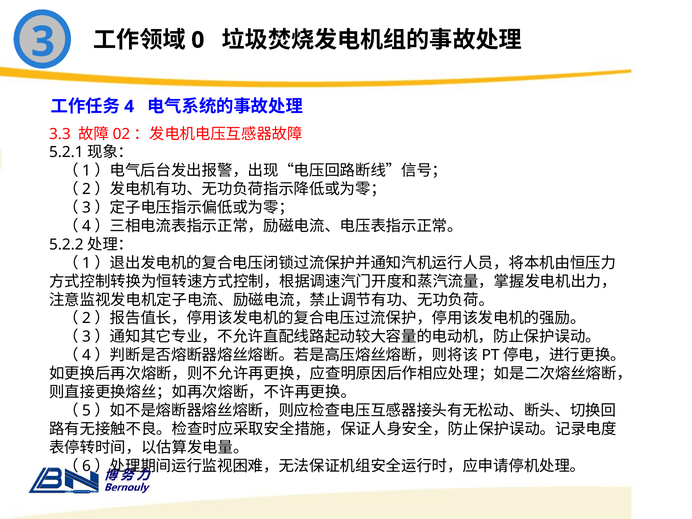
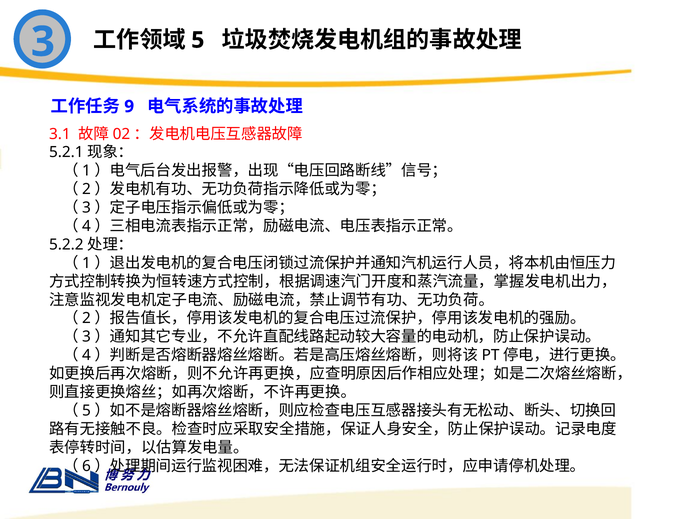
0: 0 -> 5
4: 4 -> 9
3.3: 3.3 -> 3.1
